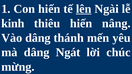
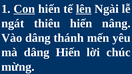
Con underline: none -> present
kinh: kinh -> ngát
dâng Ngát: Ngát -> Hiến
